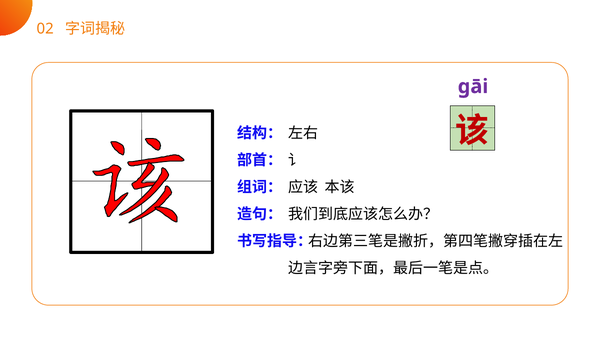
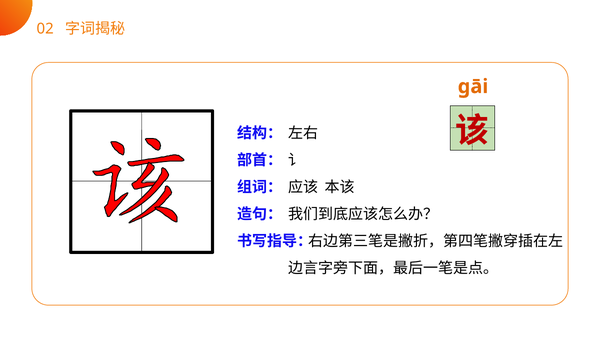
ɡāi colour: purple -> orange
